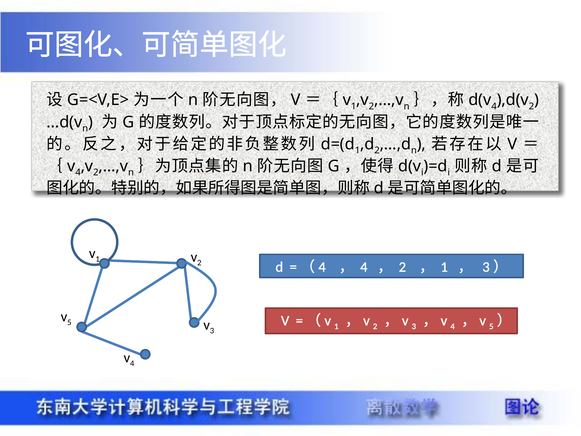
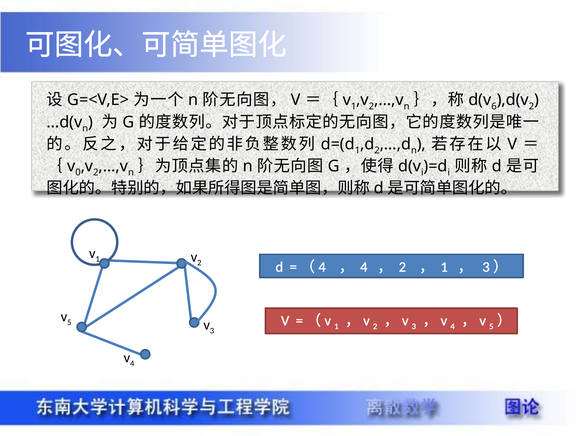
4 at (494, 106): 4 -> 6
4 at (78, 172): 4 -> 0
